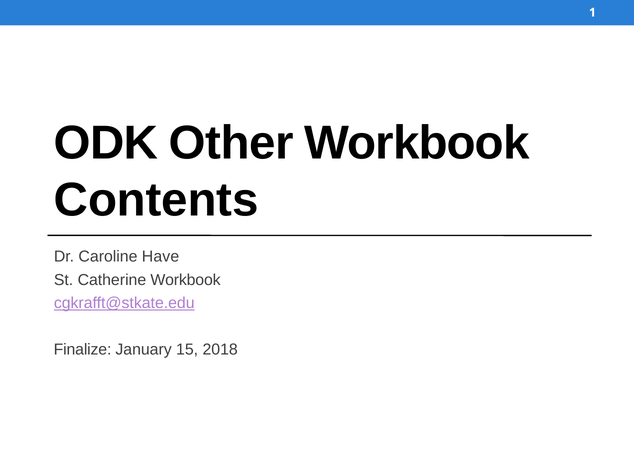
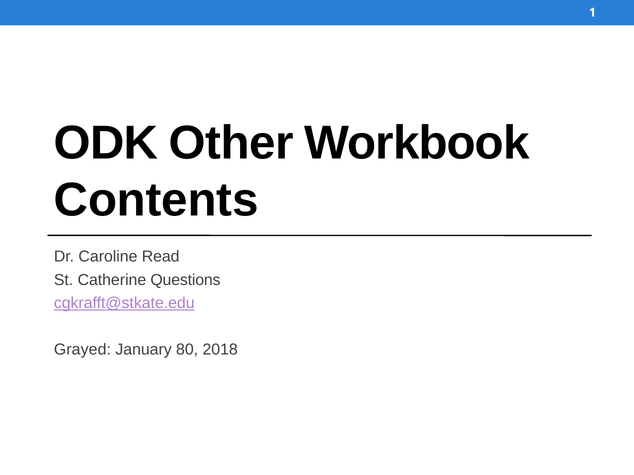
Have: Have -> Read
Catherine Workbook: Workbook -> Questions
Finalize: Finalize -> Grayed
15: 15 -> 80
